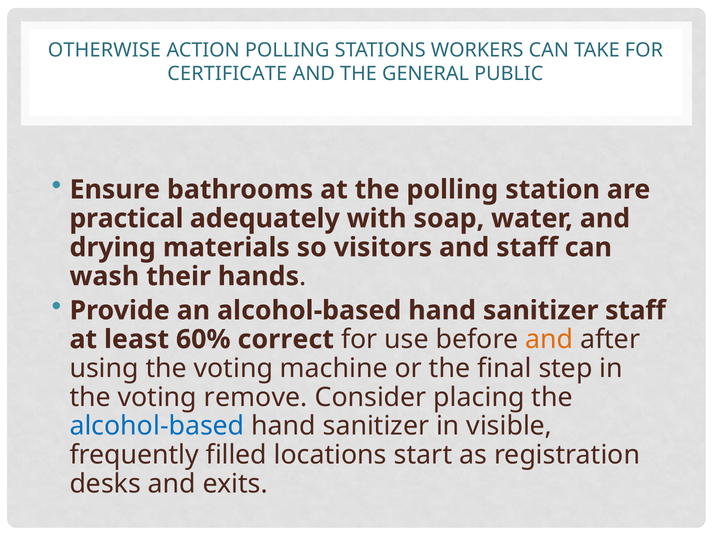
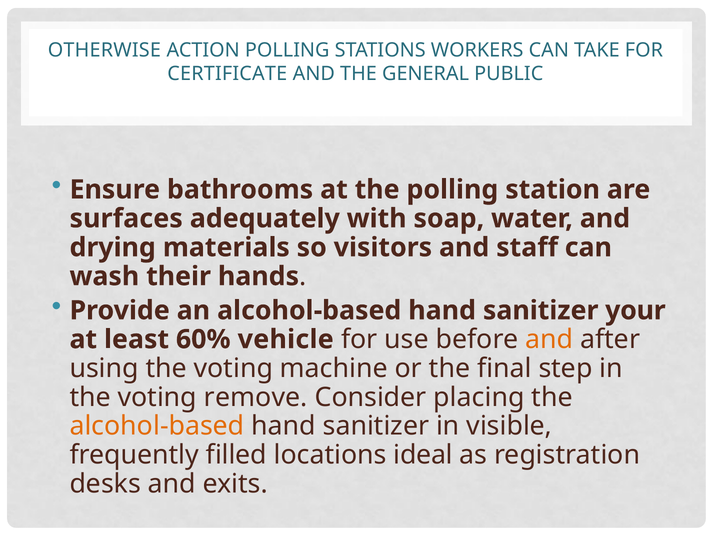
practical: practical -> surfaces
sanitizer staff: staff -> your
correct: correct -> vehicle
alcohol-based at (157, 426) colour: blue -> orange
start: start -> ideal
